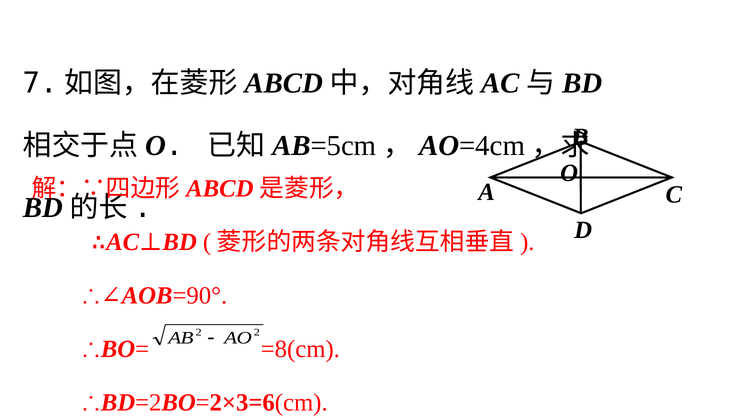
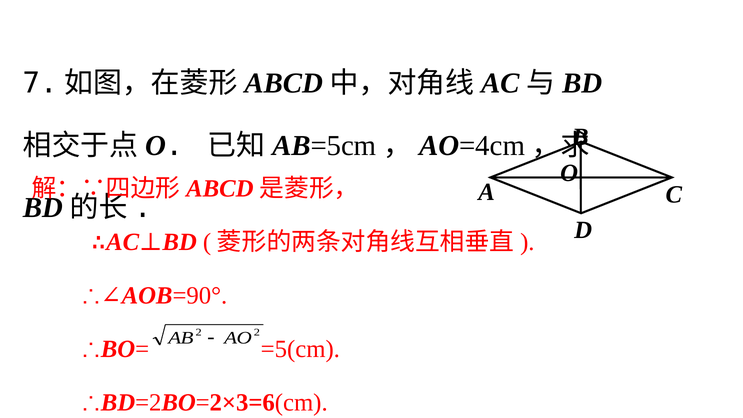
=8(cm: =8(cm -> =5(cm
